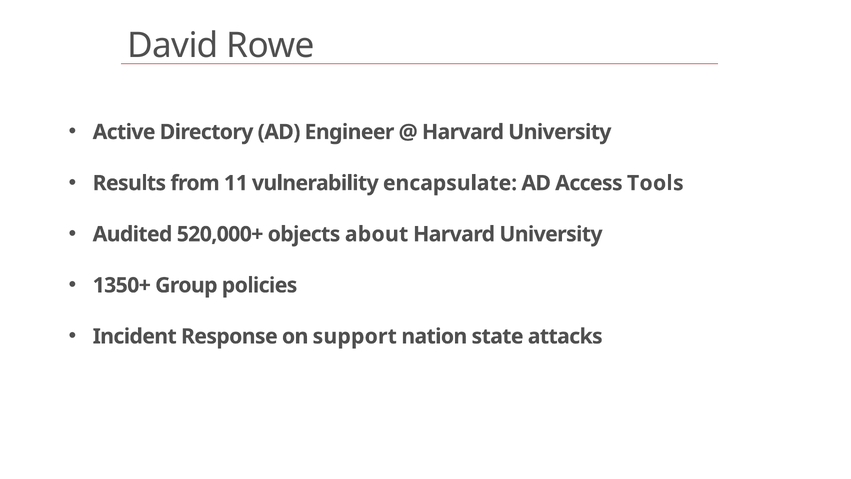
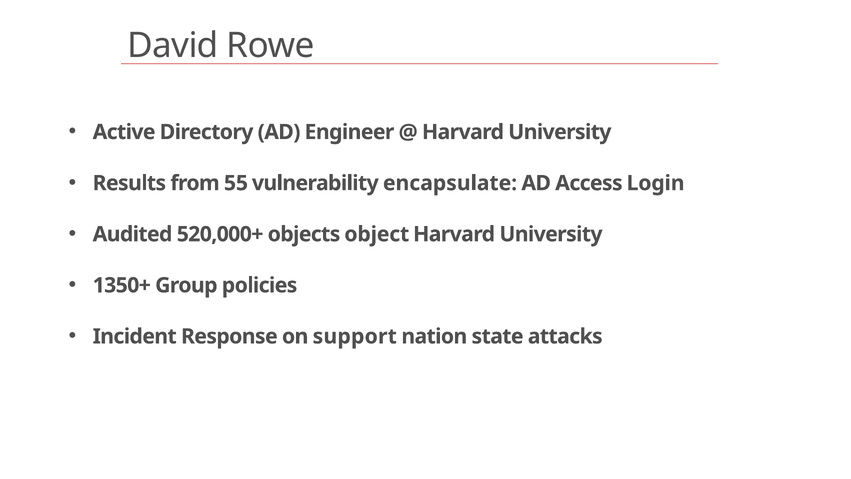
11: 11 -> 55
Tools: Tools -> Login
about: about -> object
